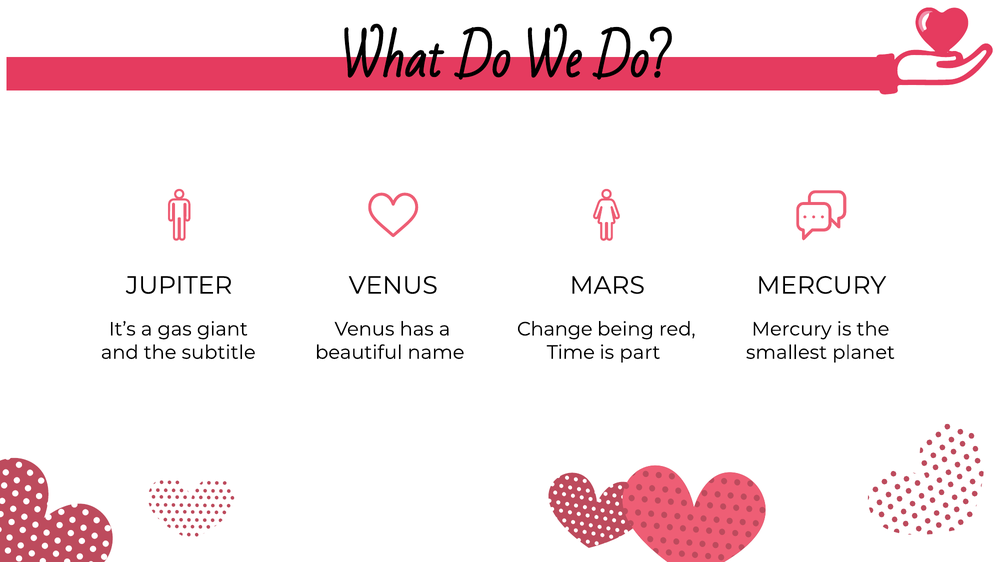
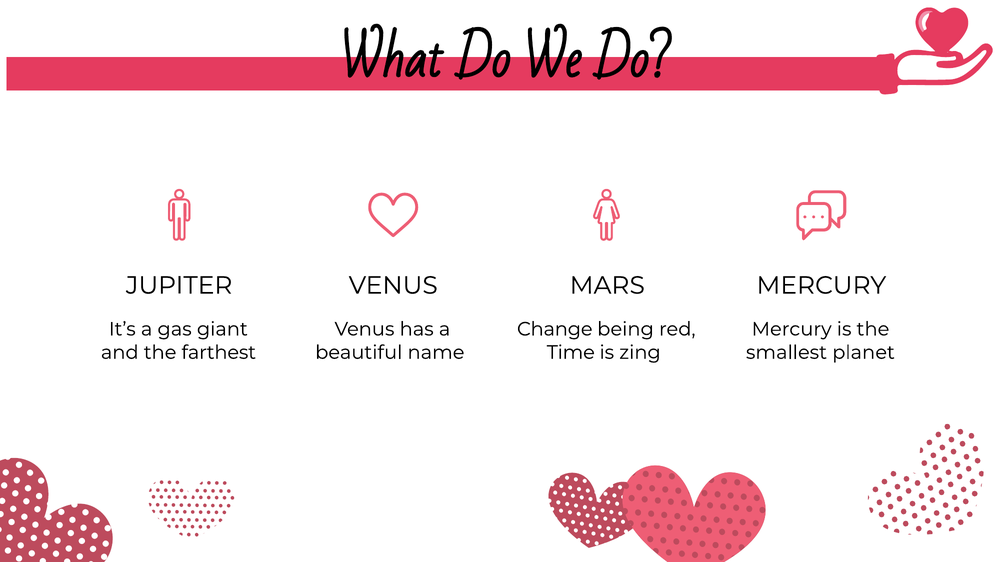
subtitle: subtitle -> farthest
part: part -> zing
